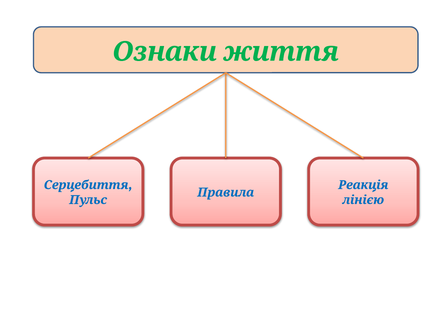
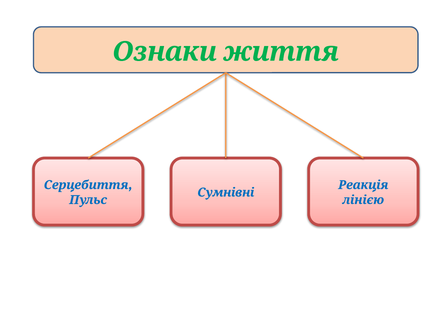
Правила: Правила -> Сумнівні
